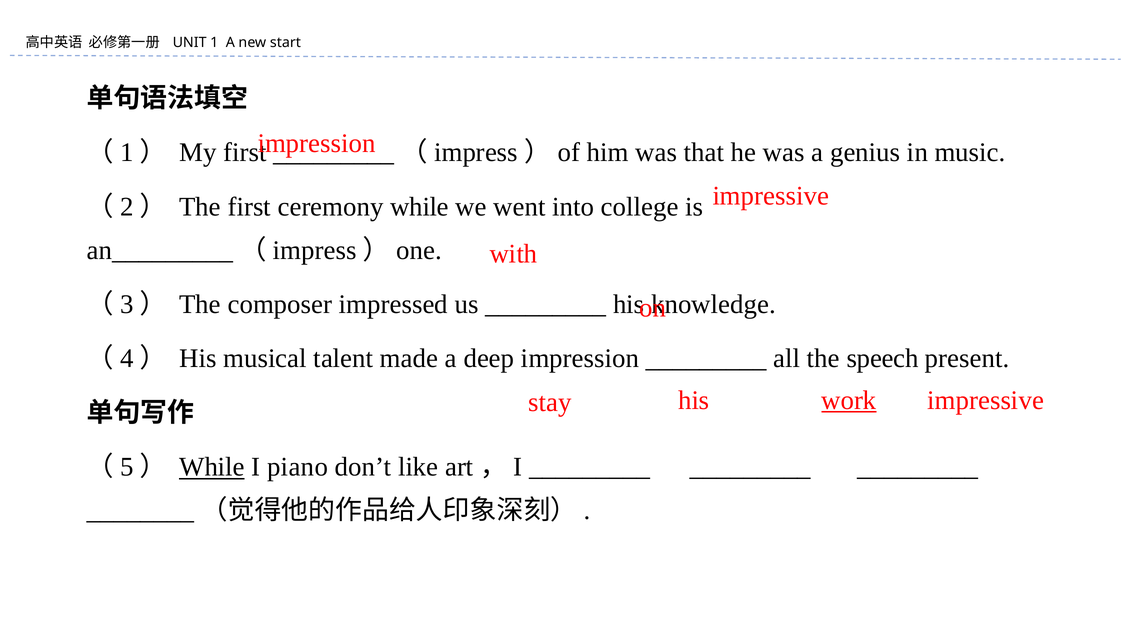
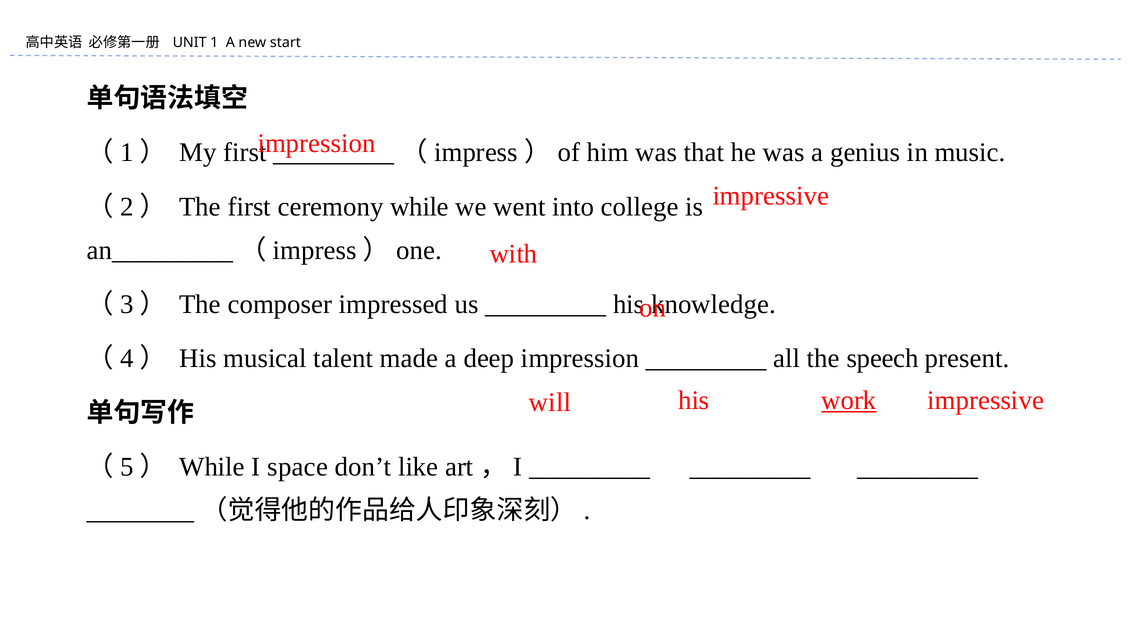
stay: stay -> will
While at (212, 467) underline: present -> none
piano: piano -> space
